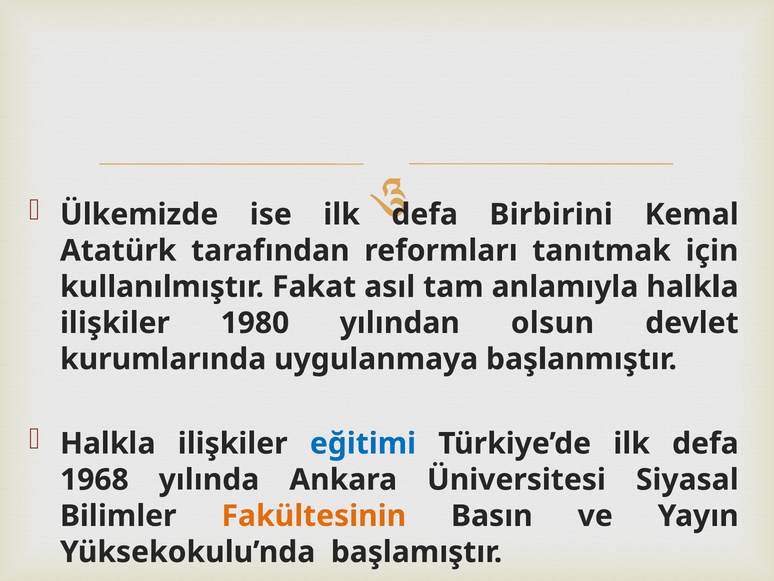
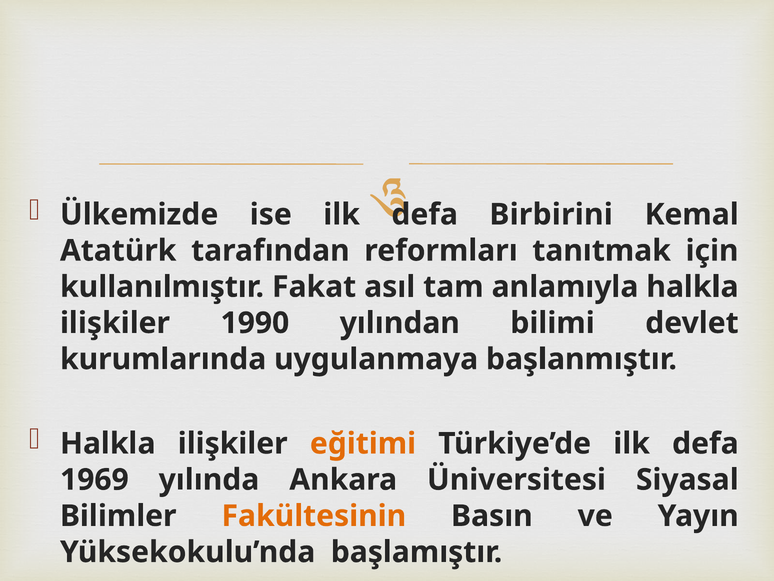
1980: 1980 -> 1990
olsun: olsun -> bilimi
eğitimi colour: blue -> orange
1968: 1968 -> 1969
